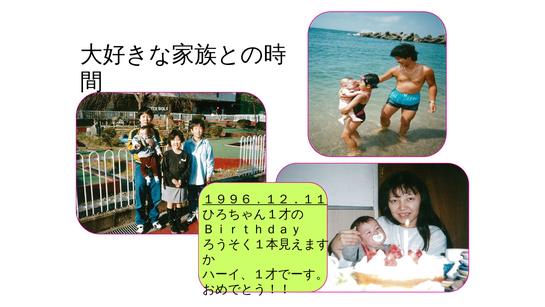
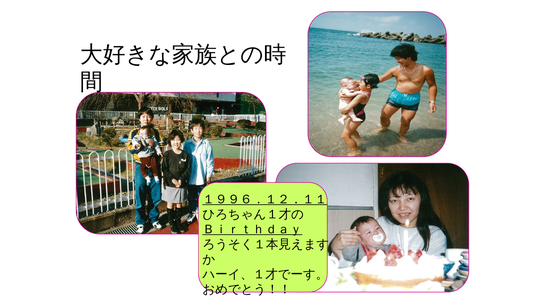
Ｂｉｒｔｈｄａｙ underline: none -> present
